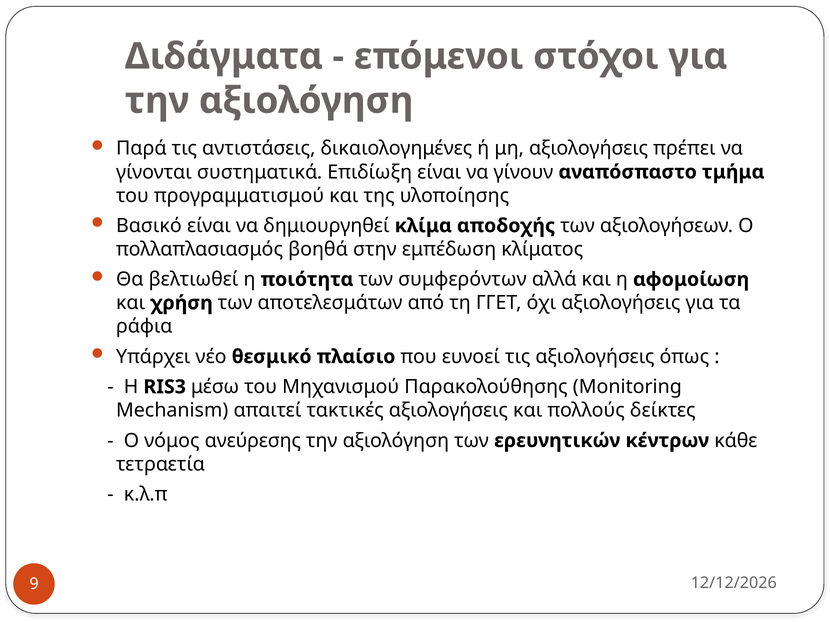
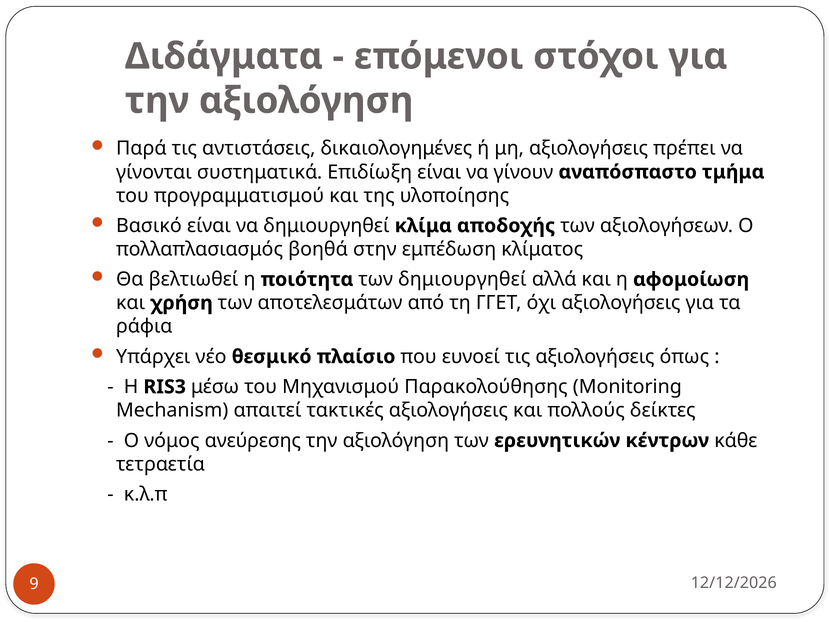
των συμφερόντων: συμφερόντων -> δημιουργηθεί
